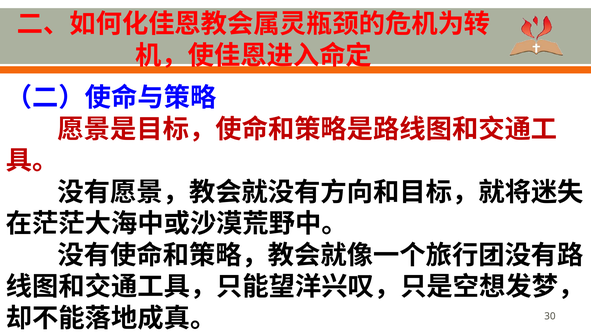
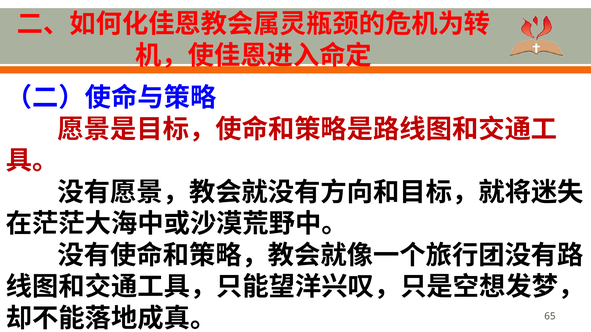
30: 30 -> 65
